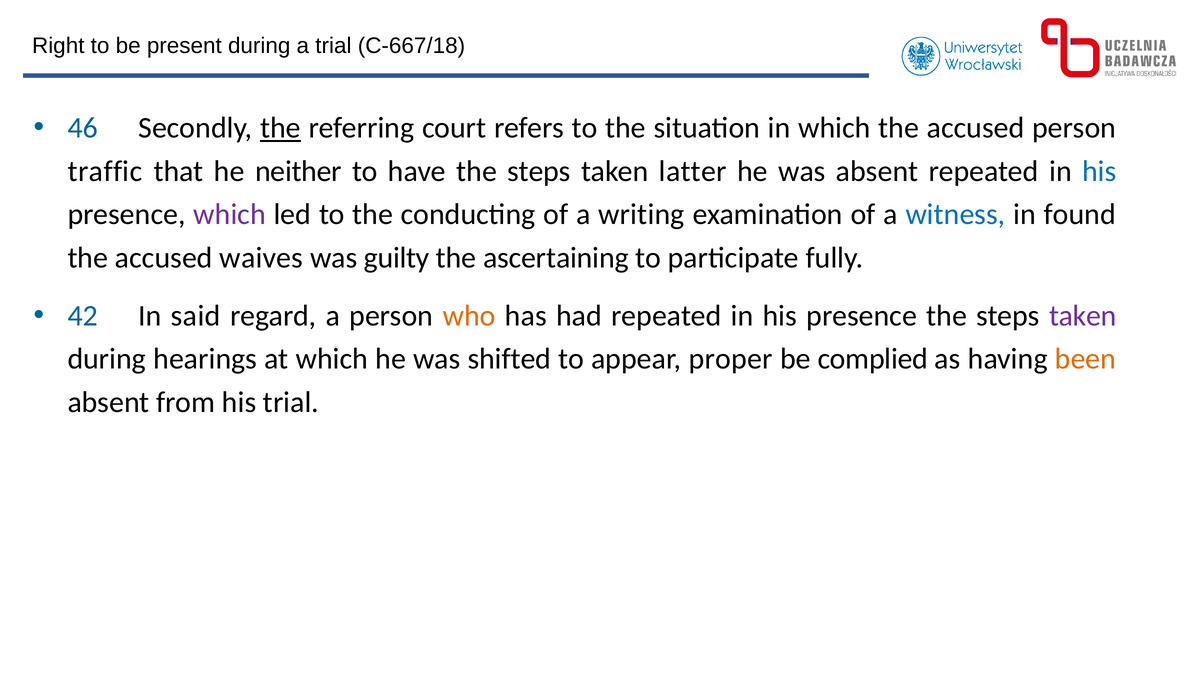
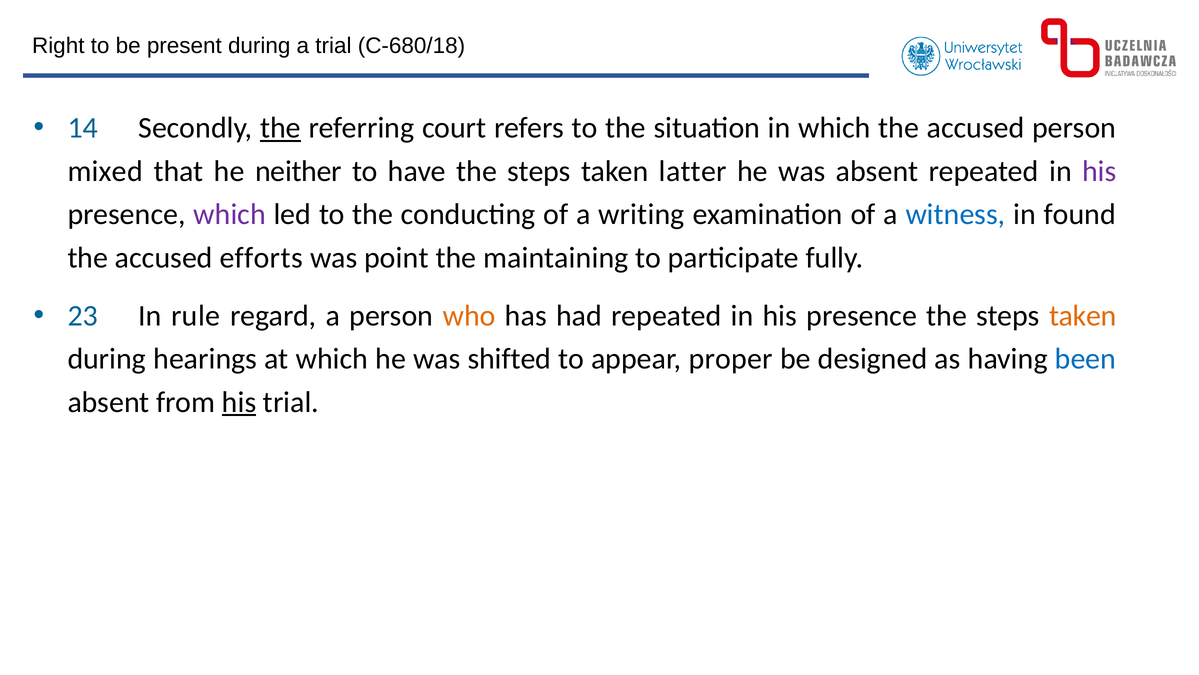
C-667/18: C-667/18 -> C-680/18
46: 46 -> 14
traffic: traffic -> mixed
his at (1099, 171) colour: blue -> purple
waives: waives -> efforts
guilty: guilty -> point
ascertaining: ascertaining -> maintaining
42: 42 -> 23
said: said -> rule
taken at (1083, 316) colour: purple -> orange
complied: complied -> designed
been colour: orange -> blue
his at (239, 402) underline: none -> present
